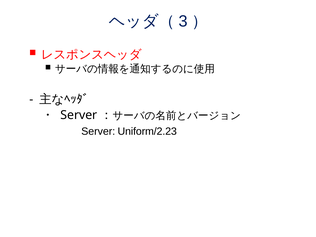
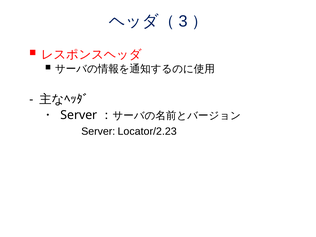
Uniform/2.23: Uniform/2.23 -> Locator/2.23
